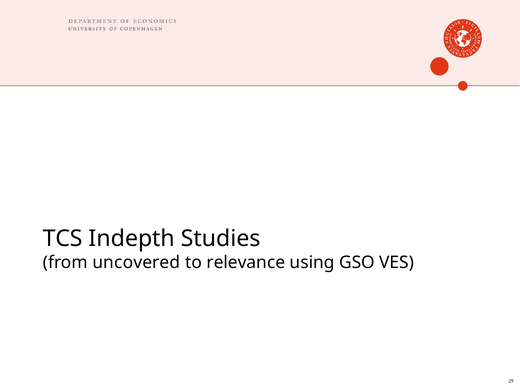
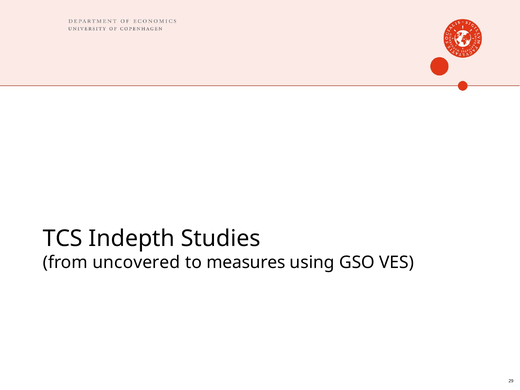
relevance: relevance -> measures
